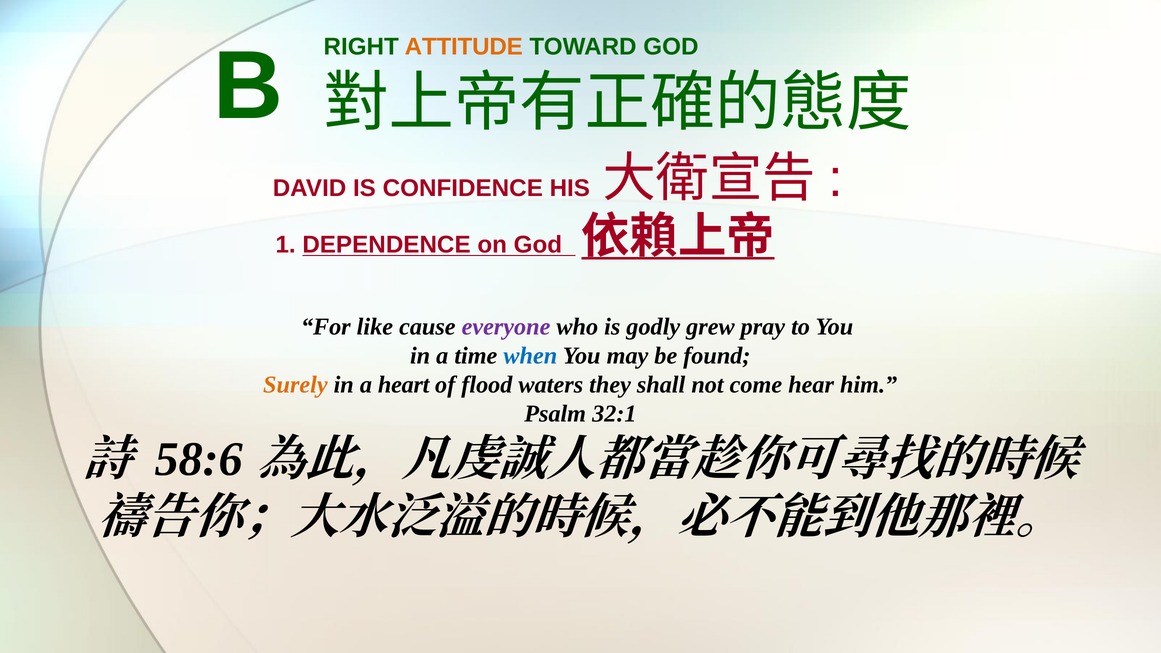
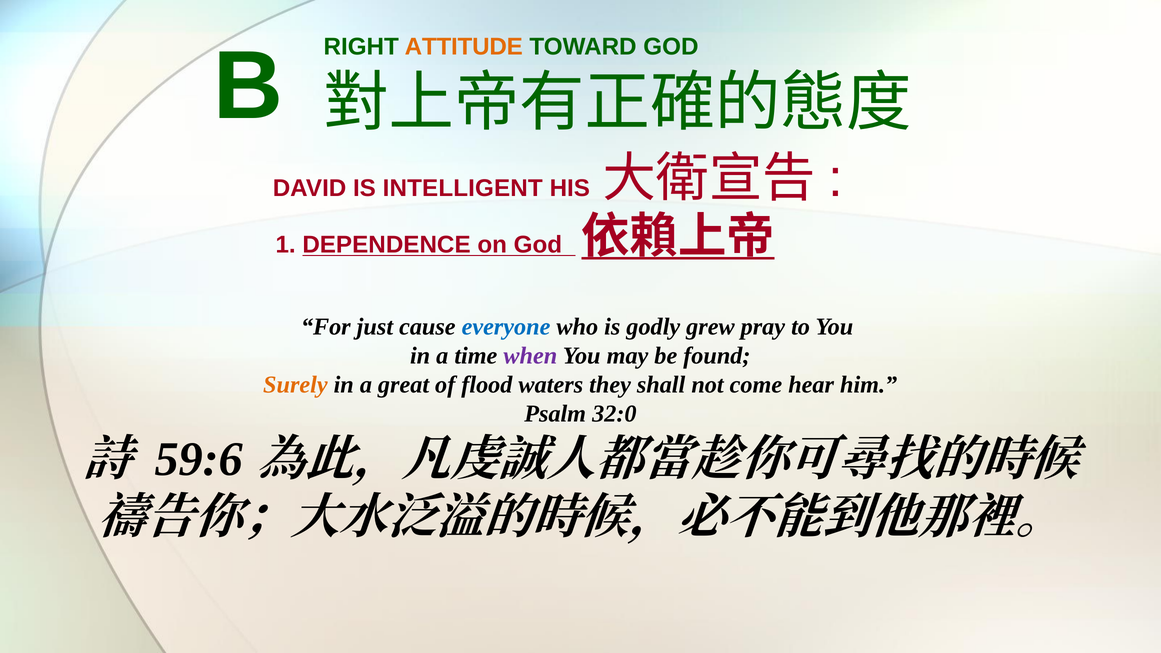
CONFIDENCE: CONFIDENCE -> INTELLIGENT
like: like -> just
everyone colour: purple -> blue
when colour: blue -> purple
heart: heart -> great
32:1: 32:1 -> 32:0
58:6: 58:6 -> 59:6
